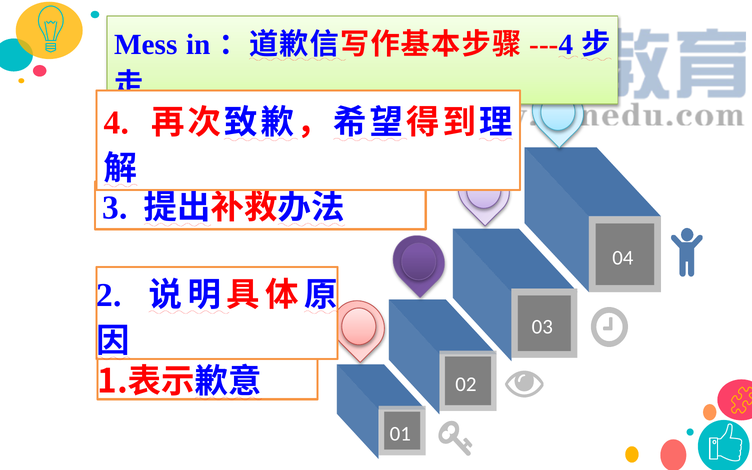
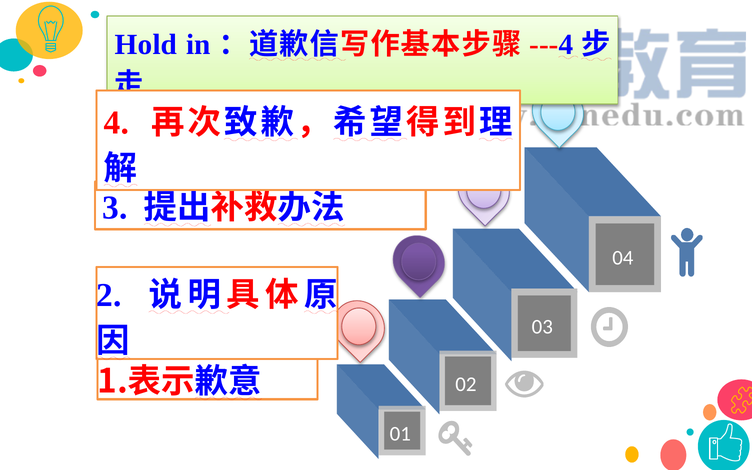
Mess: Mess -> Hold
